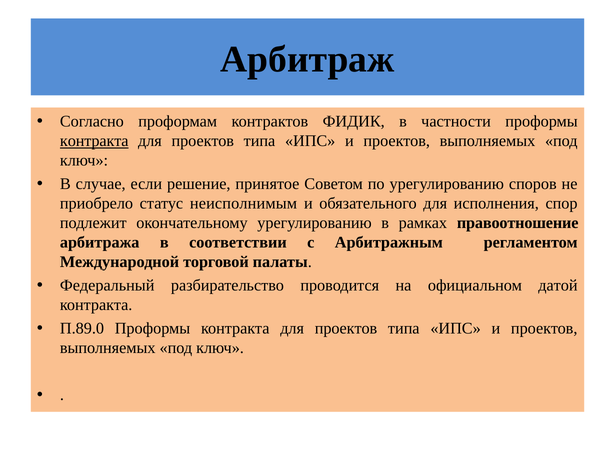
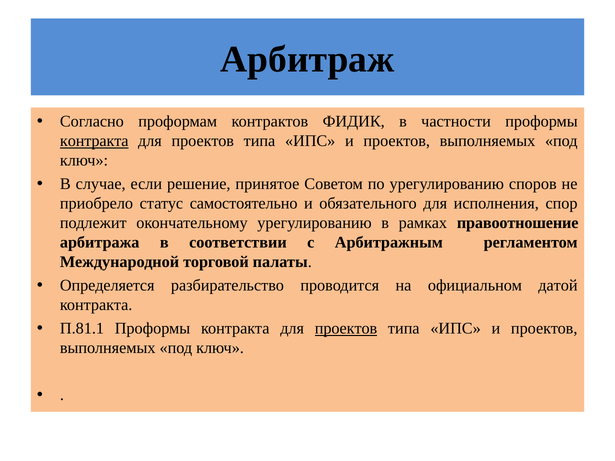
неисполнимым: неисполнимым -> самостоятельно
Федеральный: Федеральный -> Определяется
П.89.0: П.89.0 -> П.81.1
проектов at (346, 329) underline: none -> present
